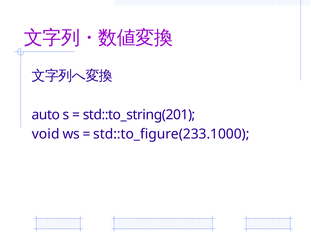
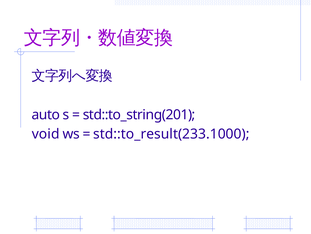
std::to_figure(233.1000: std::to_figure(233.1000 -> std::to_result(233.1000
